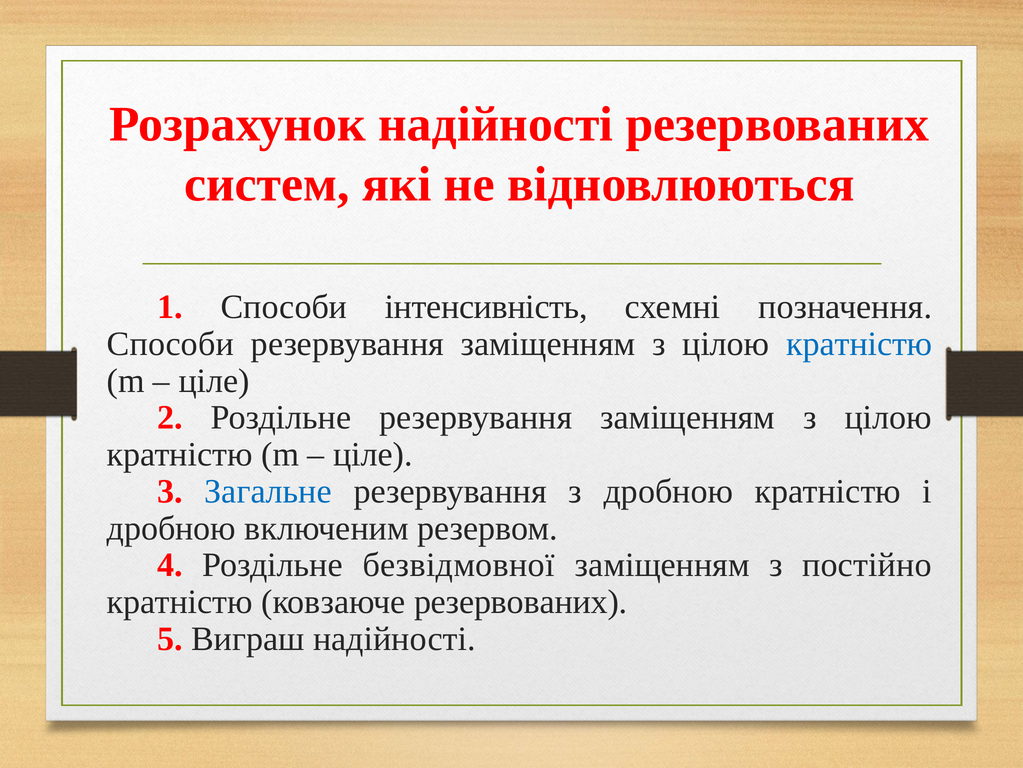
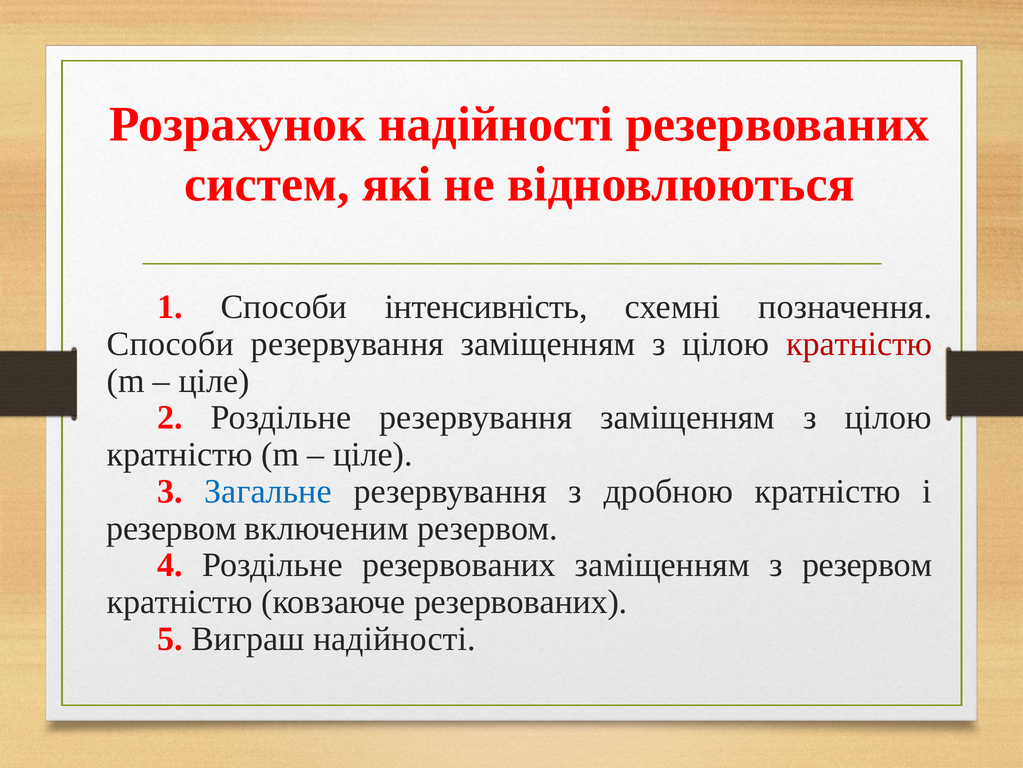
кратністю at (859, 344) colour: blue -> red
дробною at (171, 528): дробною -> резервом
Роздільне безвідмовної: безвідмовної -> резервованих
з постійно: постійно -> резервом
